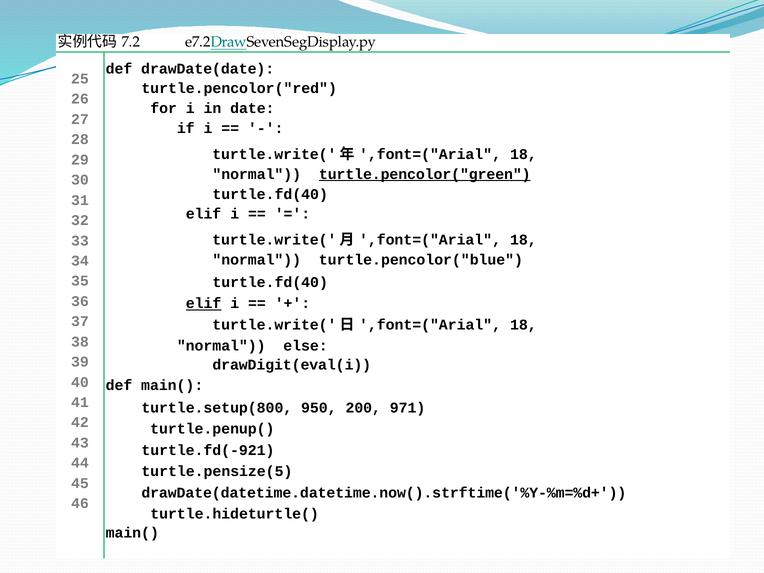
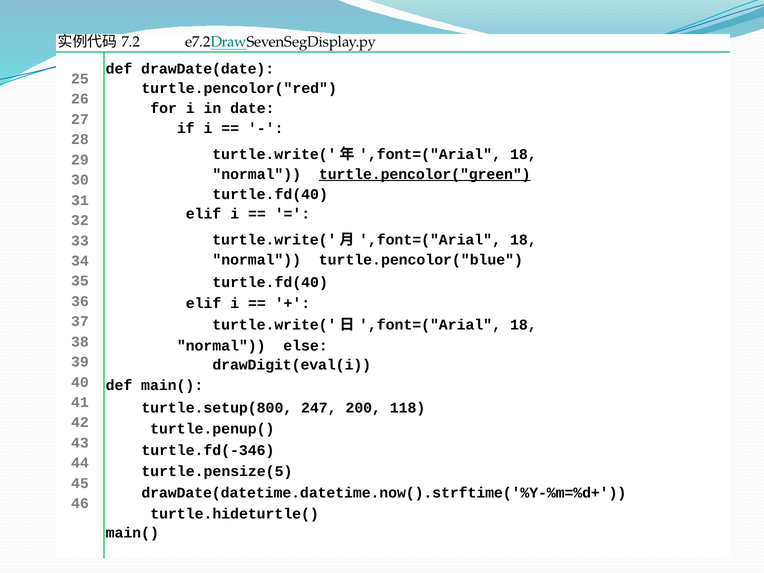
elif at (204, 304) underline: present -> none
950: 950 -> 247
971: 971 -> 118
turtle.fd(-921: turtle.fd(-921 -> turtle.fd(-346
